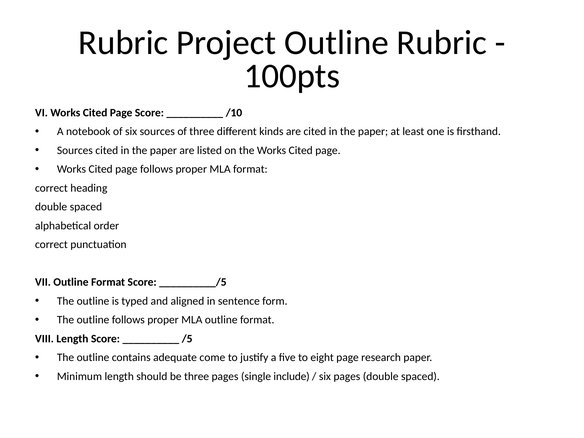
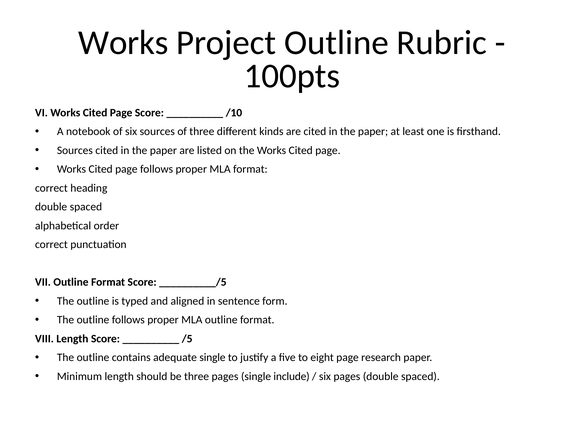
Rubric at (123, 43): Rubric -> Works
adequate come: come -> single
